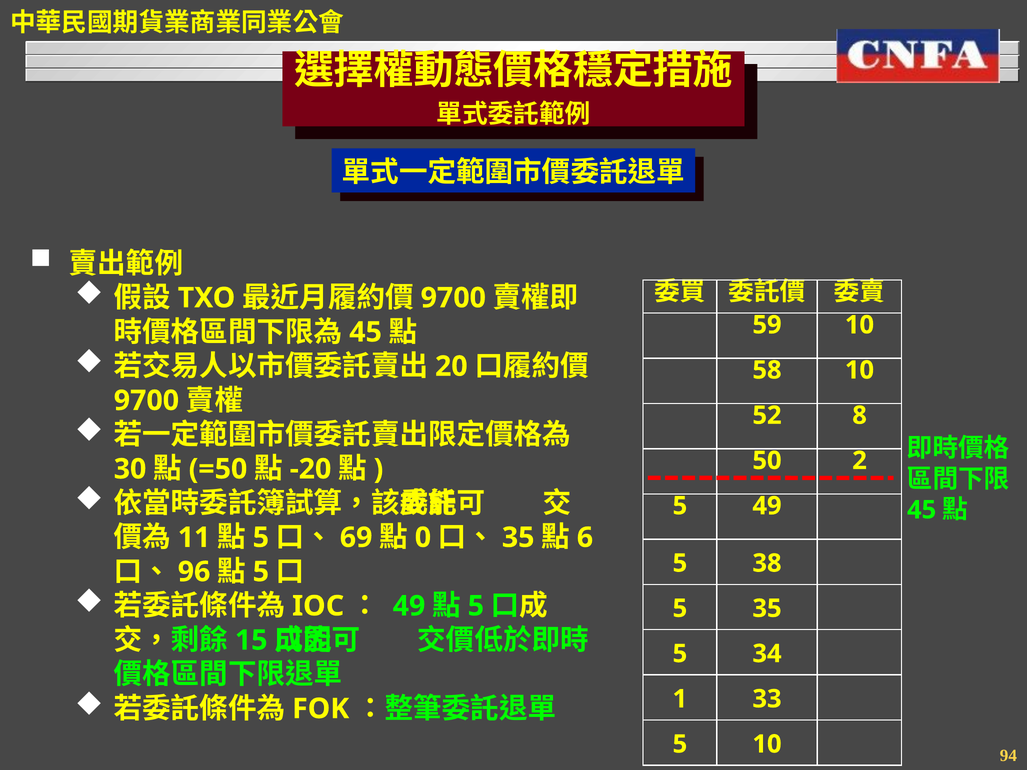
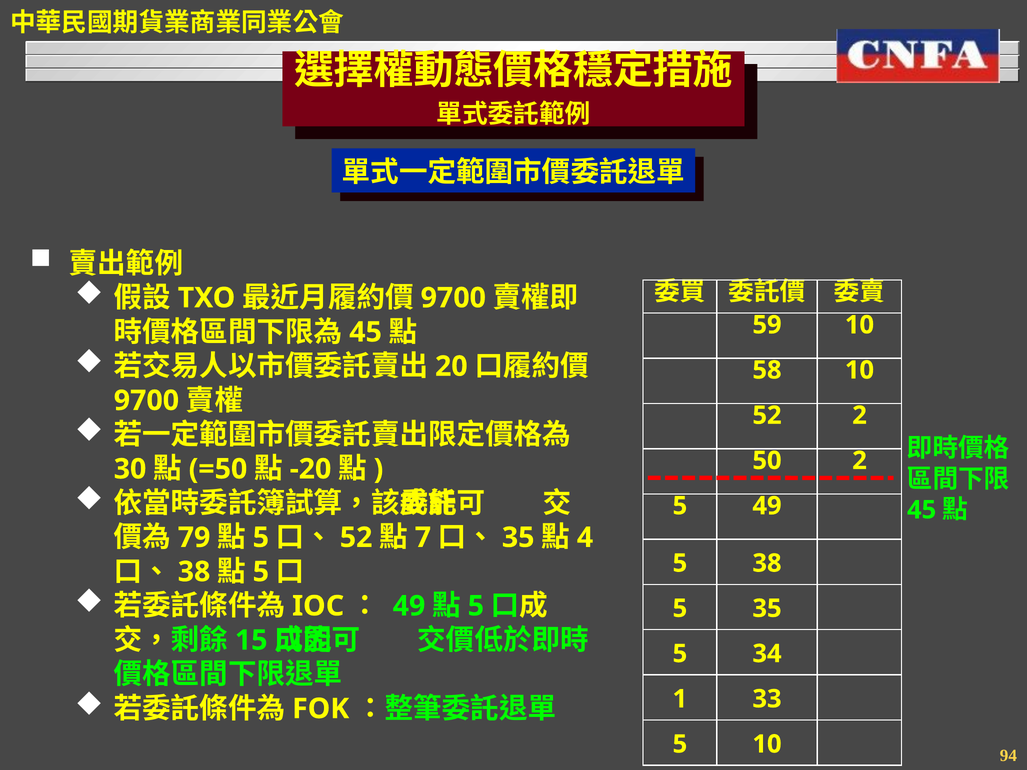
52 8: 8 -> 2
11: 11 -> 79
69 at (356, 538): 69 -> 52
0: 0 -> 7
6: 6 -> 4
96 at (194, 572): 96 -> 38
